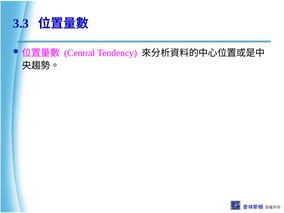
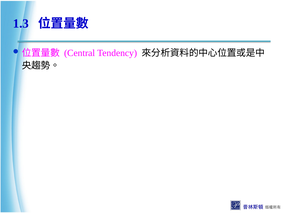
3.3: 3.3 -> 1.3
